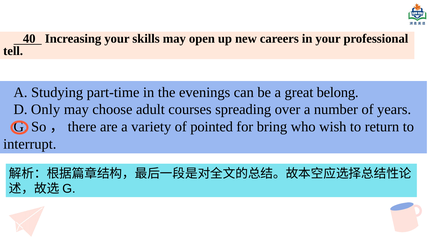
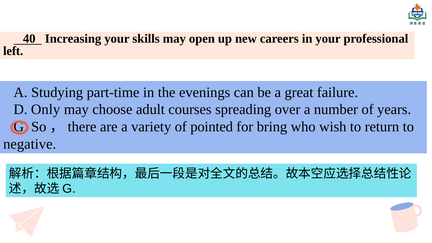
tell: tell -> left
belong: belong -> failure
interrupt: interrupt -> negative
